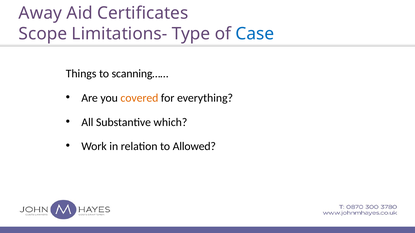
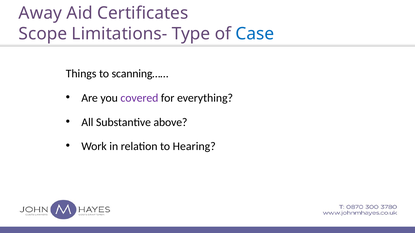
covered colour: orange -> purple
which: which -> above
Allowed: Allowed -> Hearing
